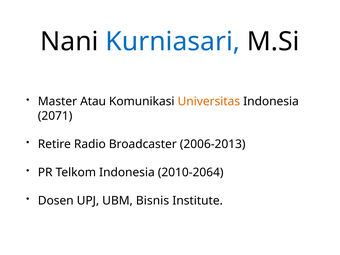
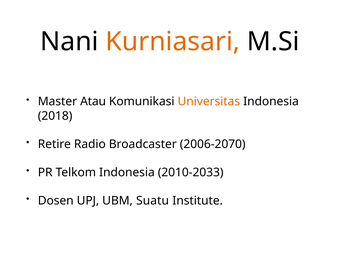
Kurniasari colour: blue -> orange
2071: 2071 -> 2018
2006-2013: 2006-2013 -> 2006-2070
2010-2064: 2010-2064 -> 2010-2033
Bisnis: Bisnis -> Suatu
